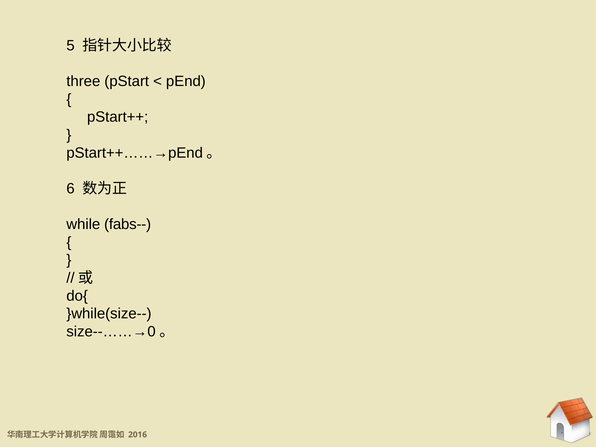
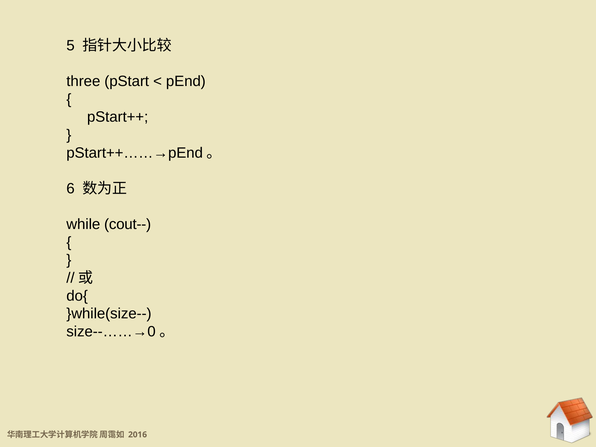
fabs--: fabs-- -> cout--
